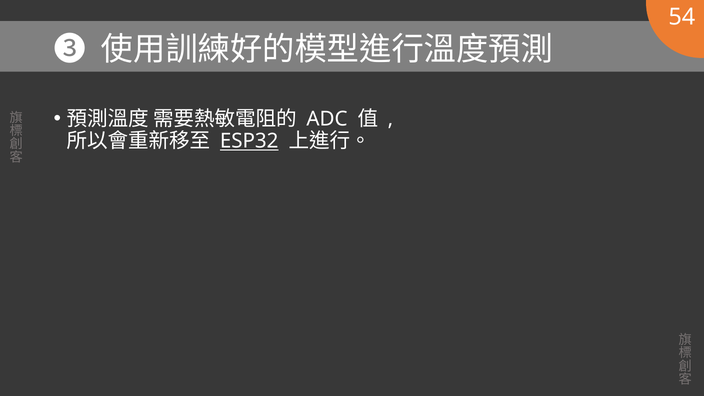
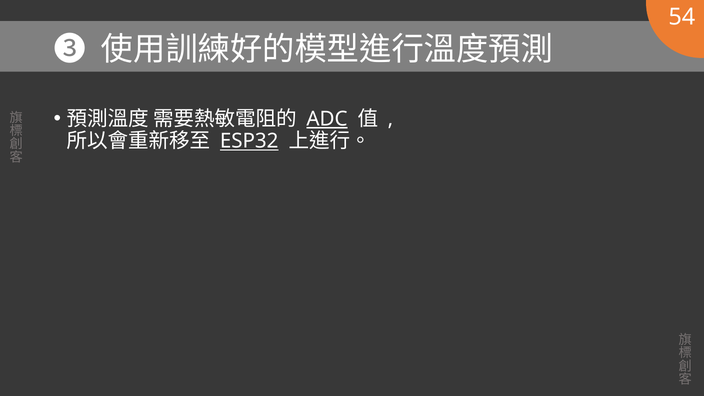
ADC underline: none -> present
